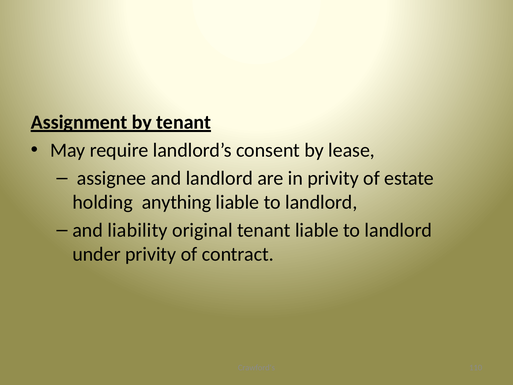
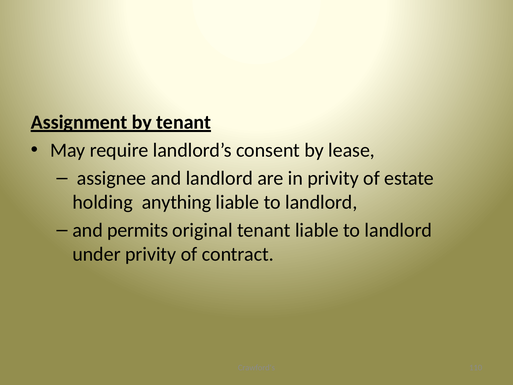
liability: liability -> permits
